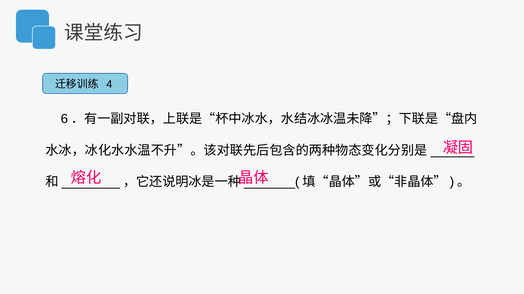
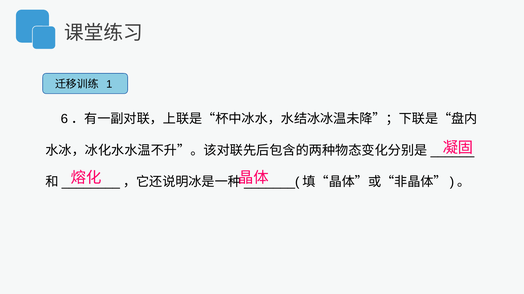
4: 4 -> 1
